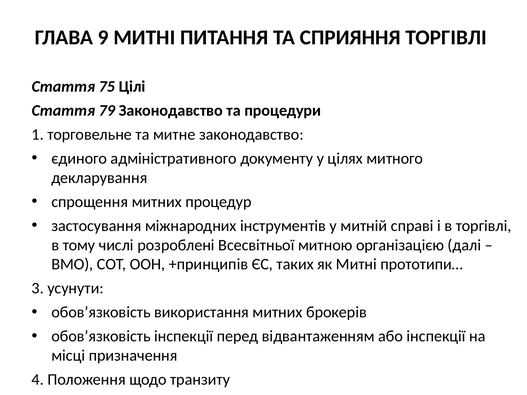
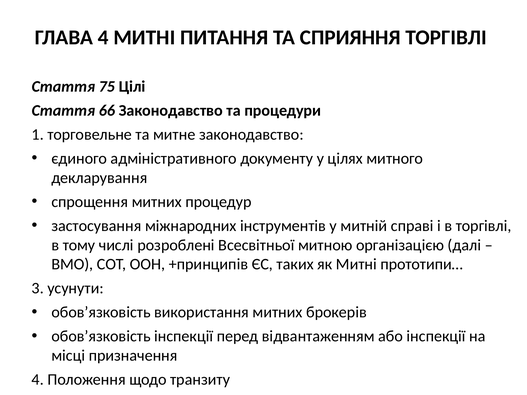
ГЛАВА 9: 9 -> 4
79: 79 -> 66
